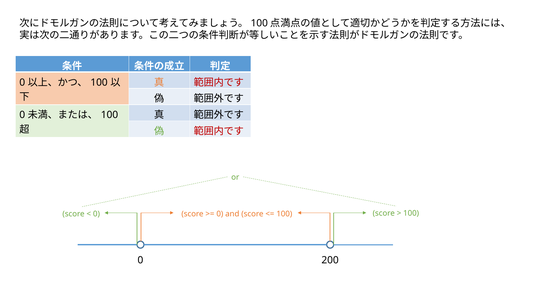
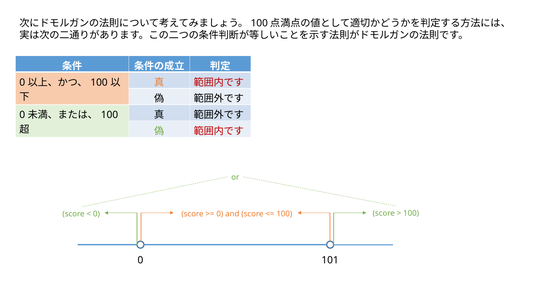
200: 200 -> 101
